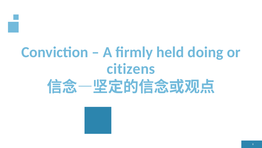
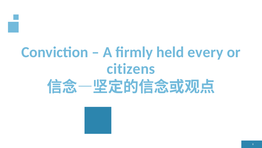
doing: doing -> every
